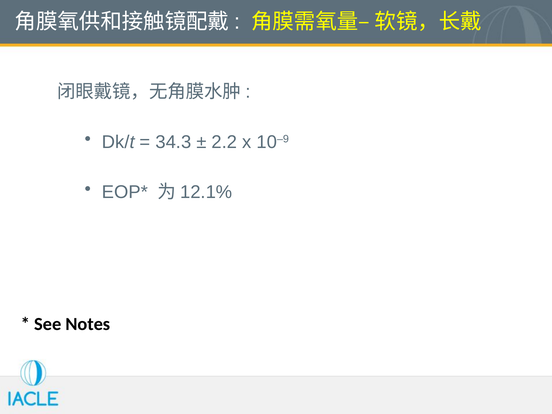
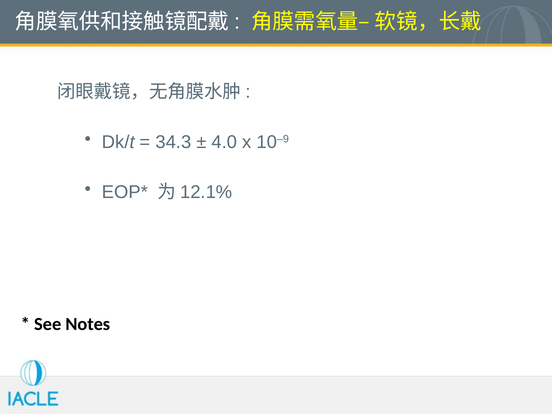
2.2: 2.2 -> 4.0
